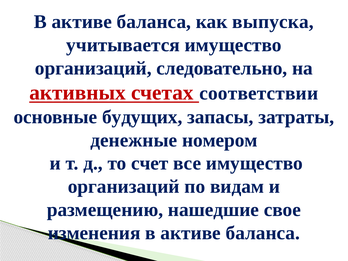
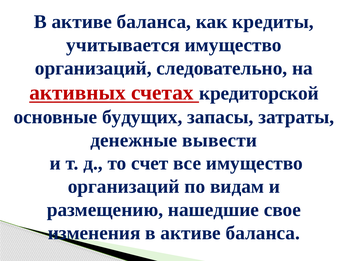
выпуска: выпуска -> кредиты
соответствии: соответствии -> кредиторской
номером: номером -> вывести
